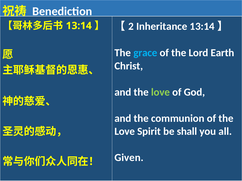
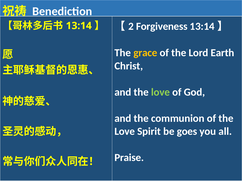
Inheritance: Inheritance -> Forgiveness
grace colour: light blue -> yellow
shall: shall -> goes
Given: Given -> Praise
